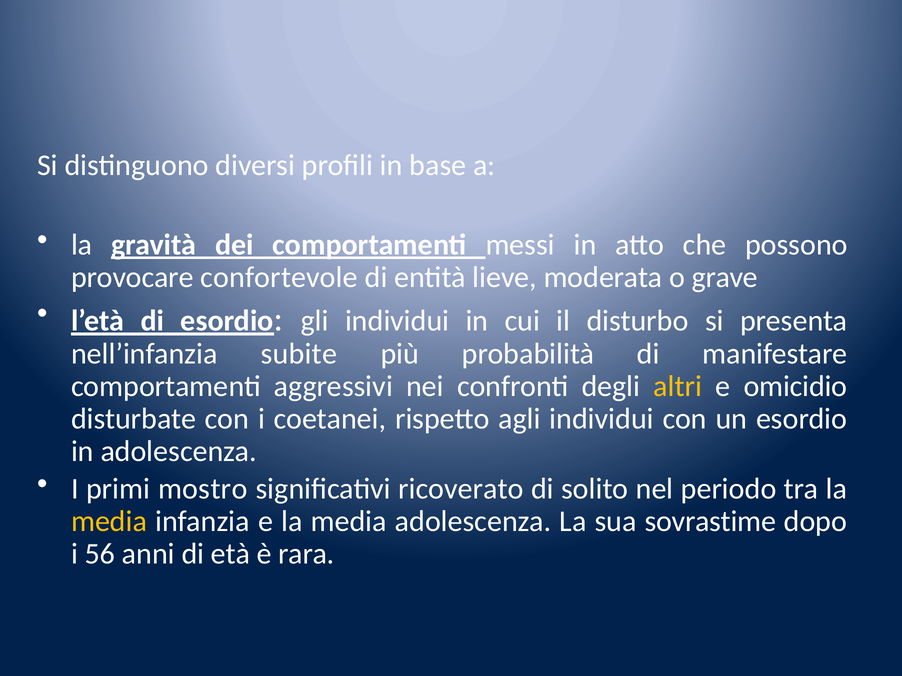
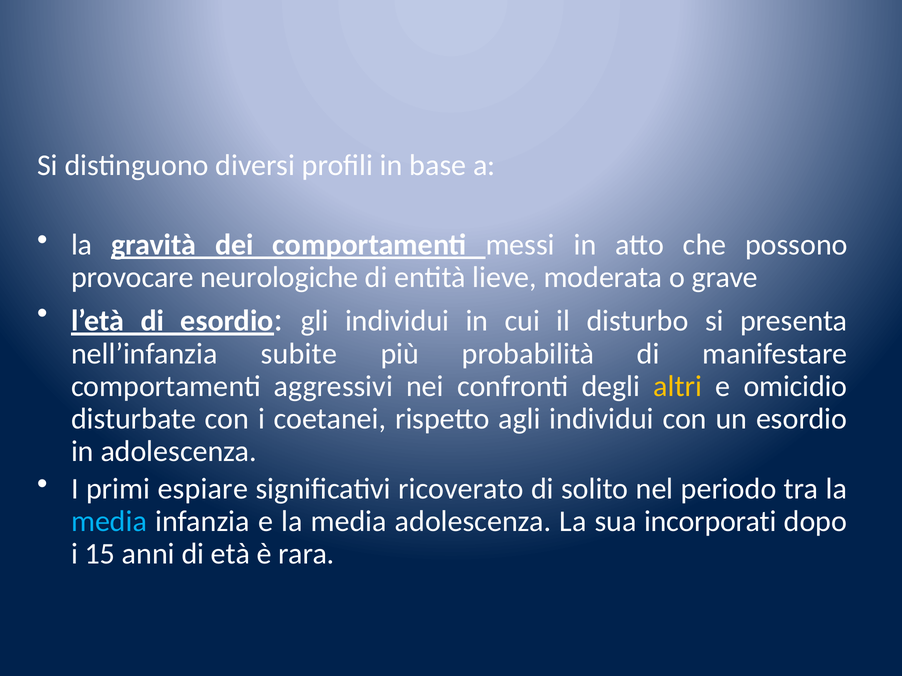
confortevole: confortevole -> neurologiche
mostro: mostro -> espiare
media at (109, 522) colour: yellow -> light blue
sovrastime: sovrastime -> incorporati
56: 56 -> 15
